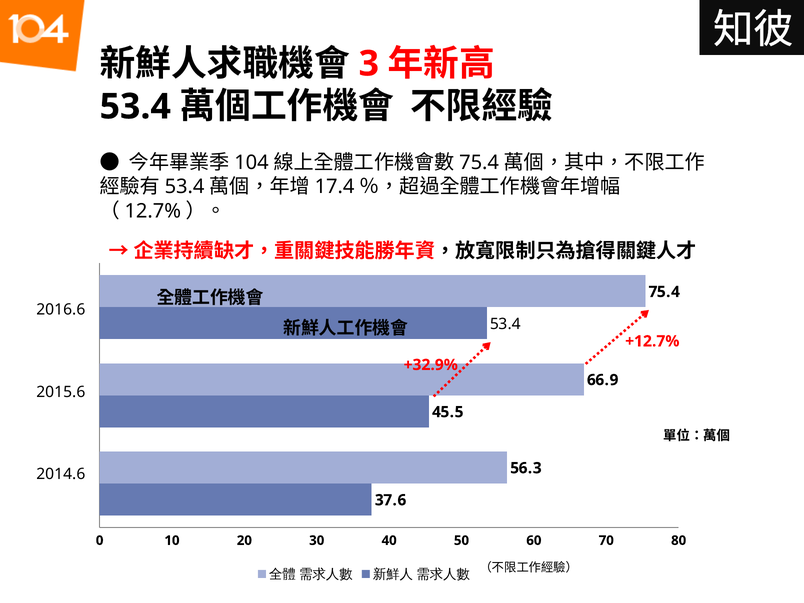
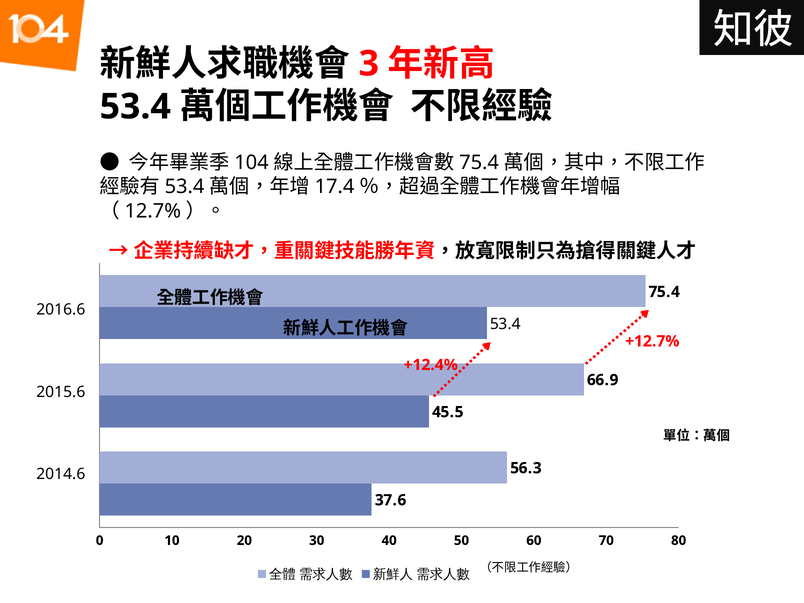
+32.9%: +32.9% -> +12.4%
